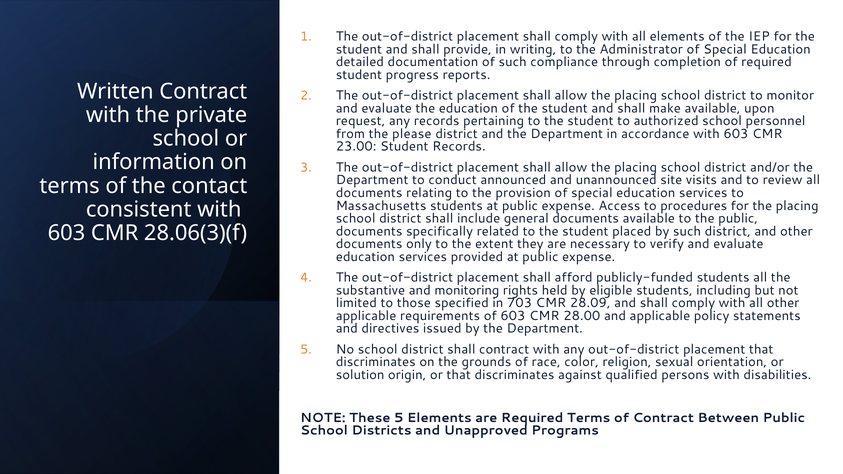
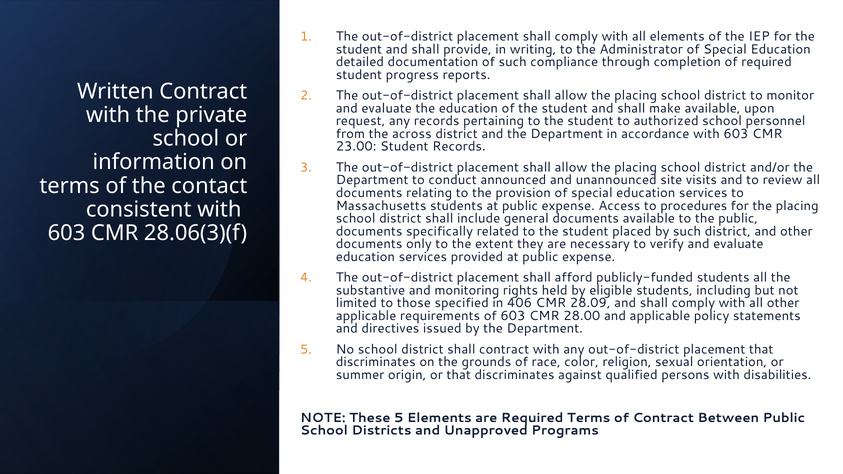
please: please -> across
703: 703 -> 406
solution: solution -> summer
